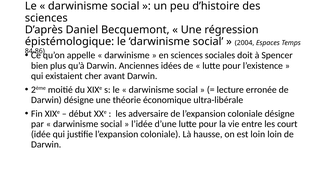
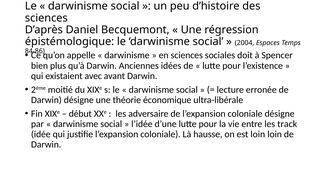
cher: cher -> avec
court: court -> track
